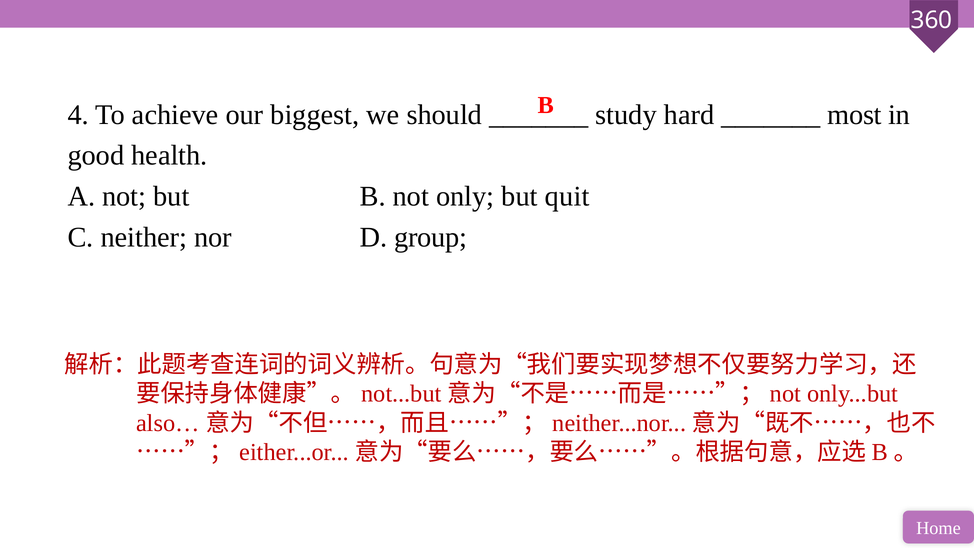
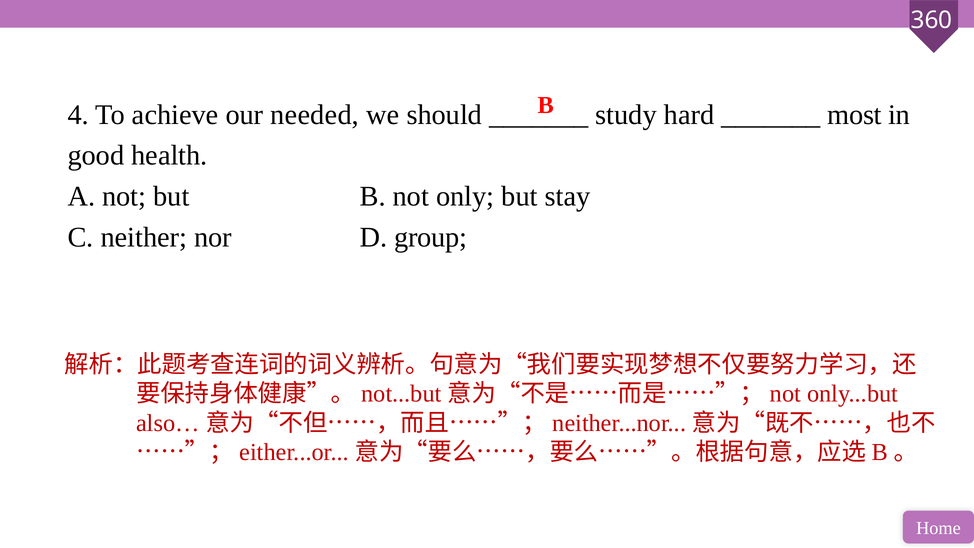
biggest: biggest -> needed
quit: quit -> stay
